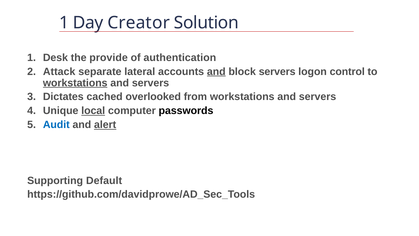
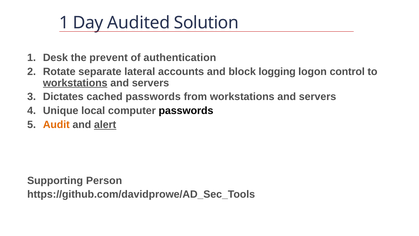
Creator: Creator -> Audited
provide: provide -> prevent
Attack: Attack -> Rotate
and at (216, 71) underline: present -> none
block servers: servers -> logging
cached overlooked: overlooked -> passwords
local underline: present -> none
Audit colour: blue -> orange
Default: Default -> Person
